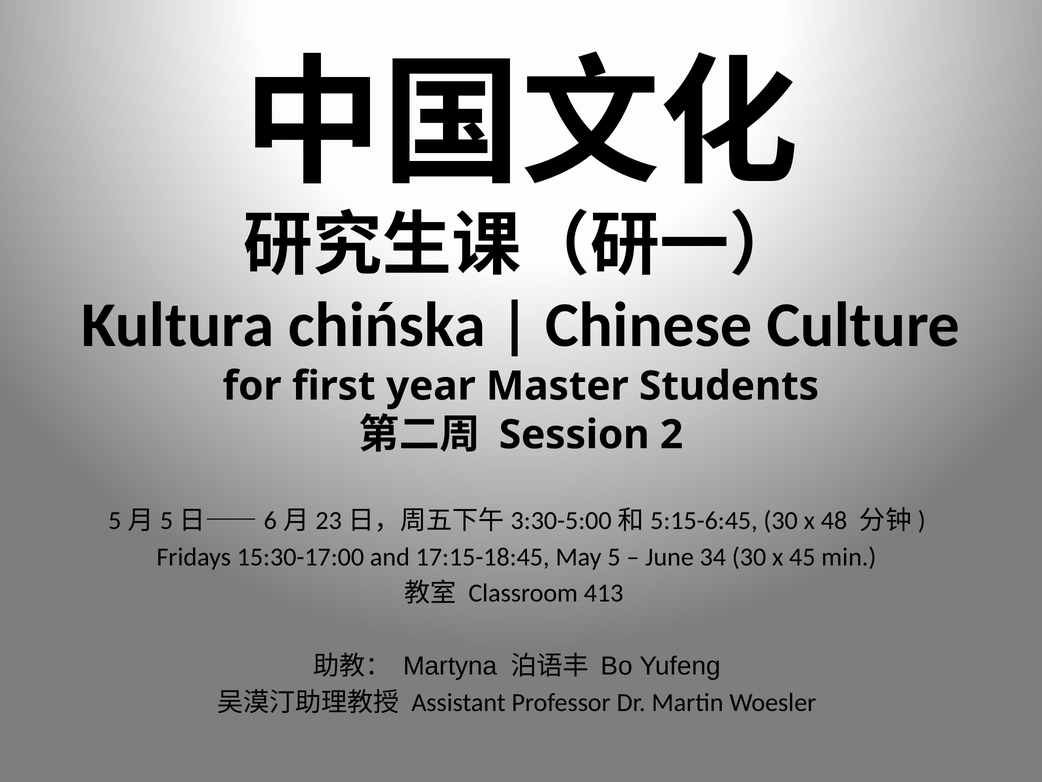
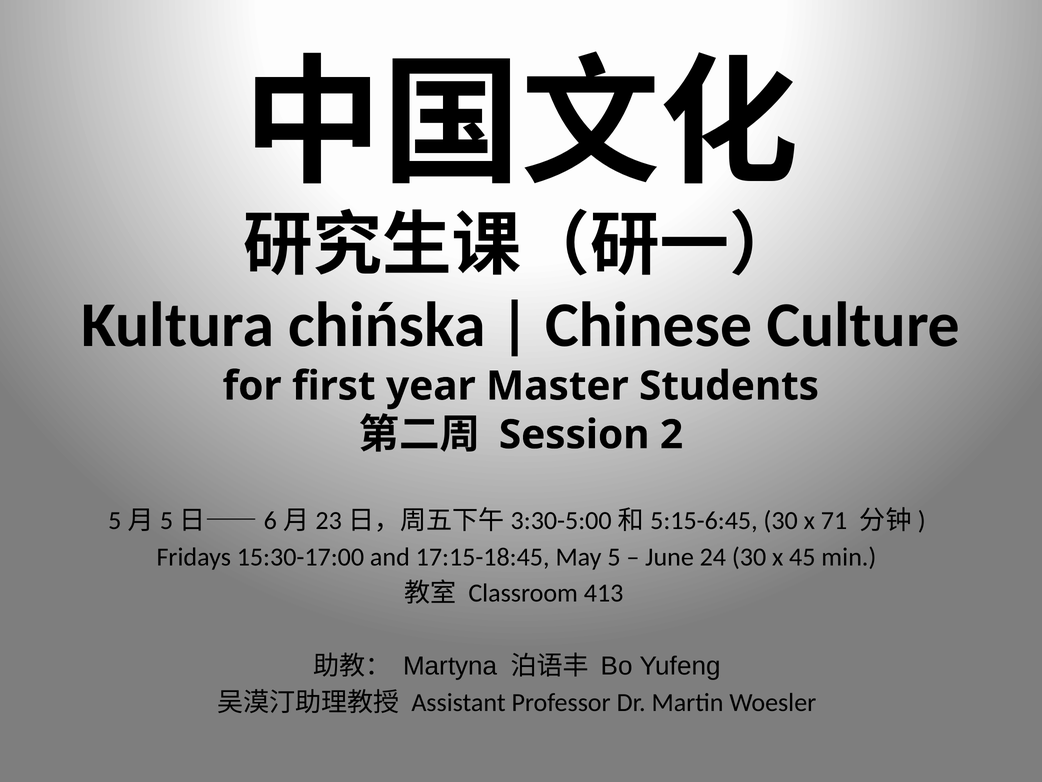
48: 48 -> 71
34: 34 -> 24
